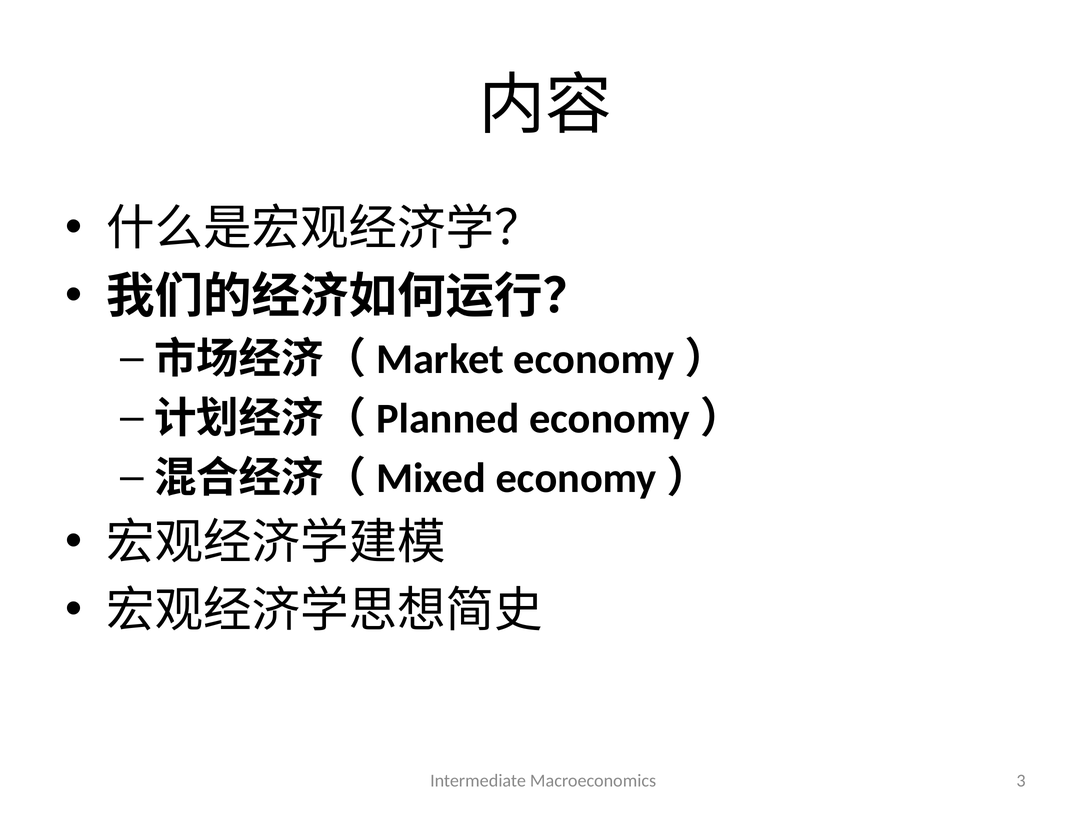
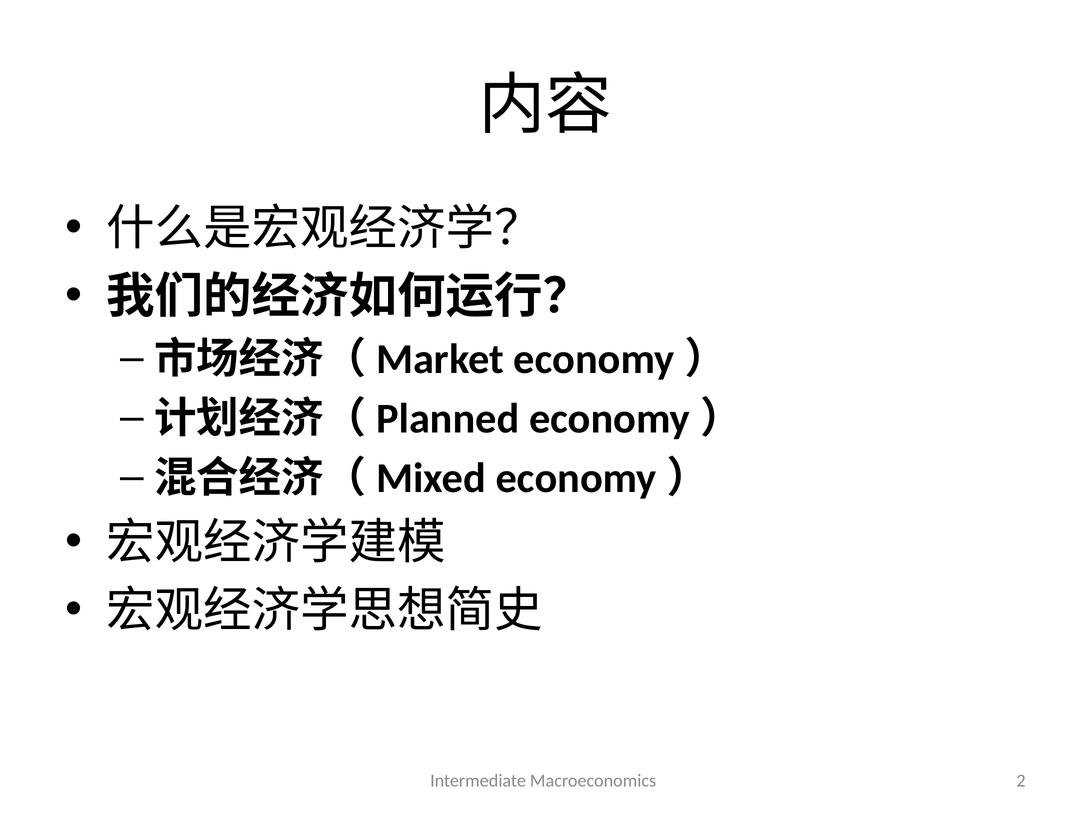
3: 3 -> 2
